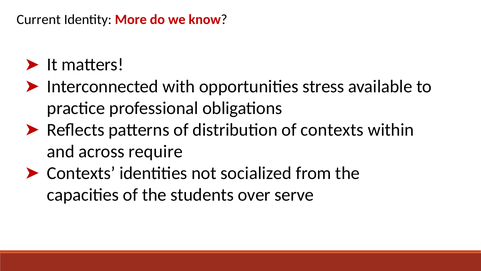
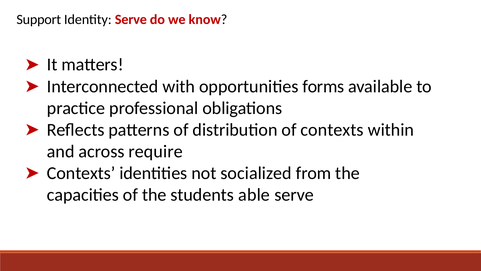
Current: Current -> Support
Identity More: More -> Serve
stress: stress -> forms
over: over -> able
